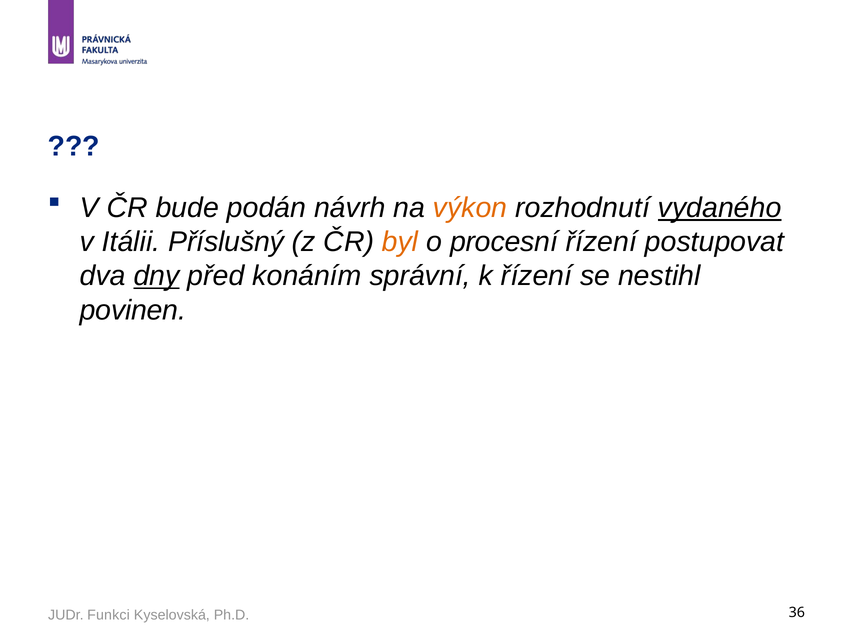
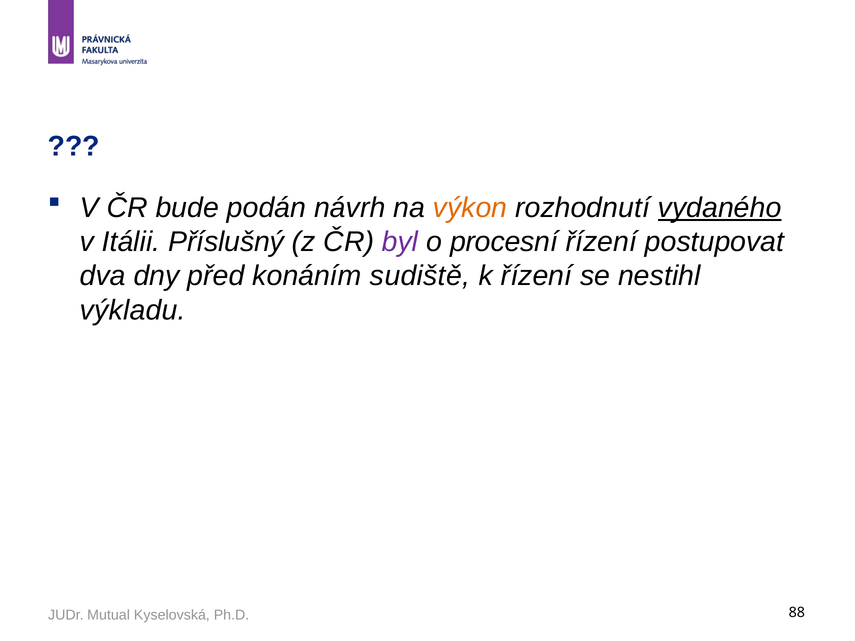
byl colour: orange -> purple
dny underline: present -> none
správní: správní -> sudiště
povinen: povinen -> výkladu
Funkci: Funkci -> Mutual
36: 36 -> 88
